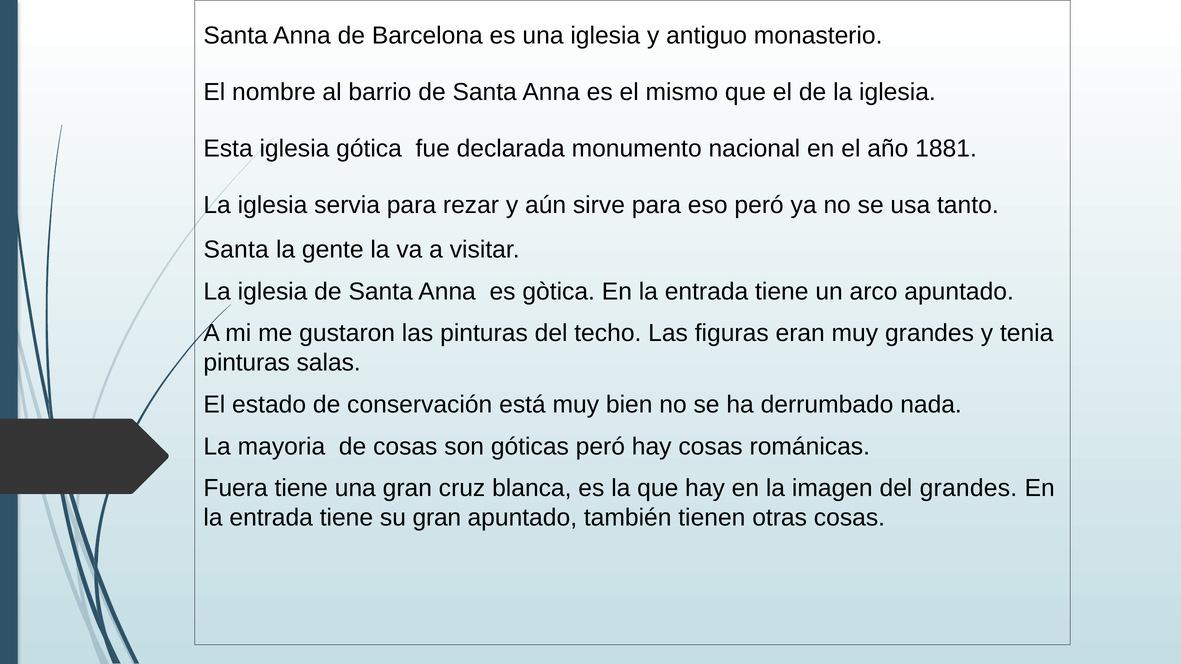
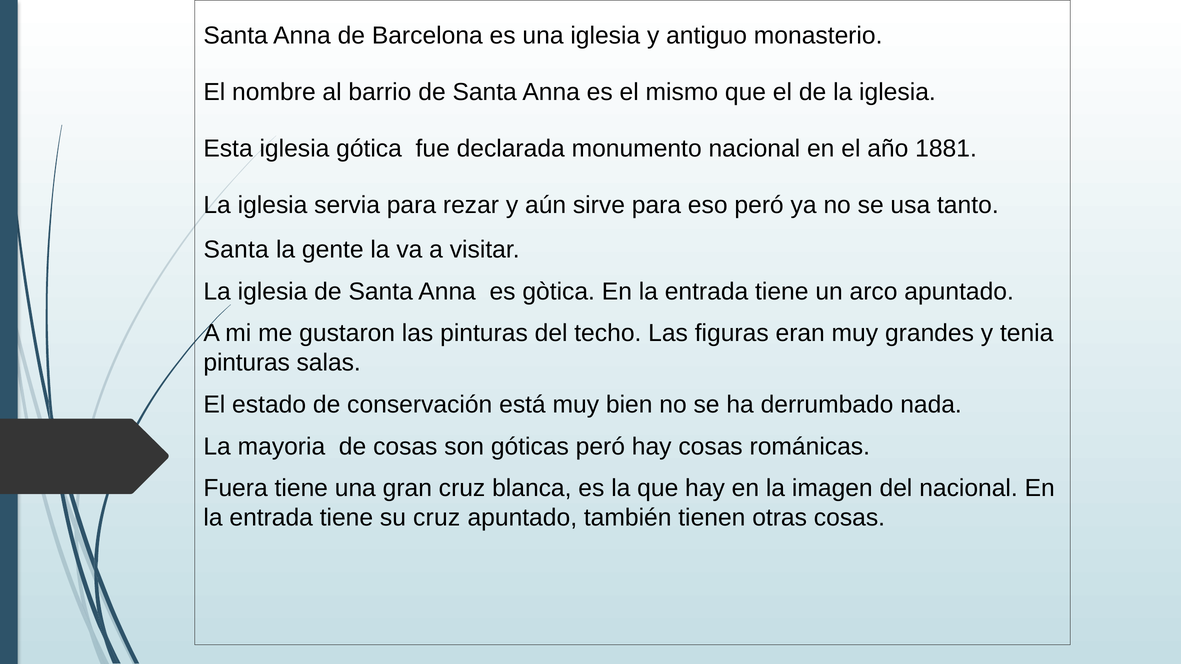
del grandes: grandes -> nacional
su gran: gran -> cruz
